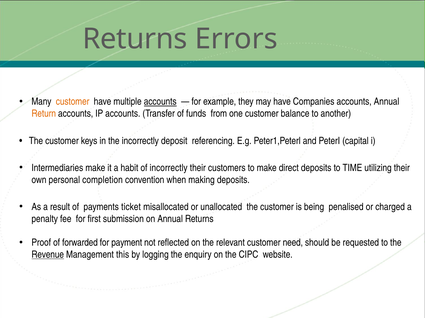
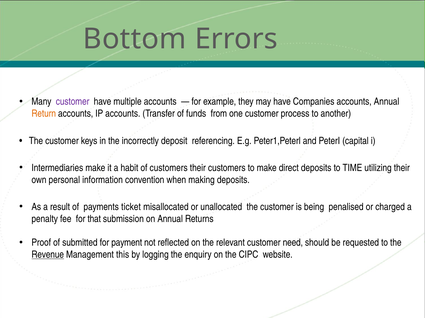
Returns at (135, 39): Returns -> Bottom
customer at (73, 102) colour: orange -> purple
accounts at (160, 102) underline: present -> none
balance: balance -> process
of incorrectly: incorrectly -> customers
completion: completion -> information
first: first -> that
forwarded: forwarded -> submitted
